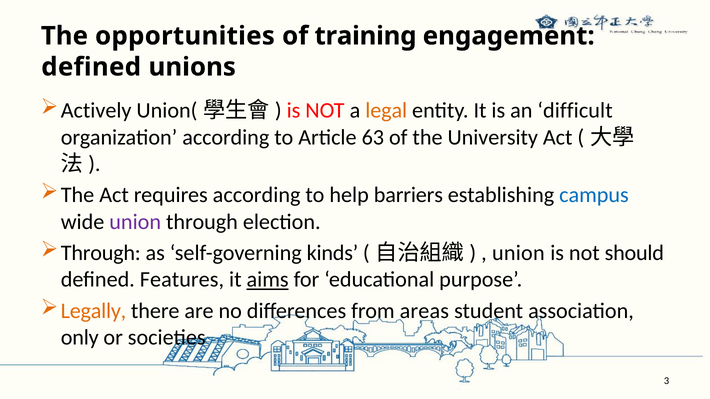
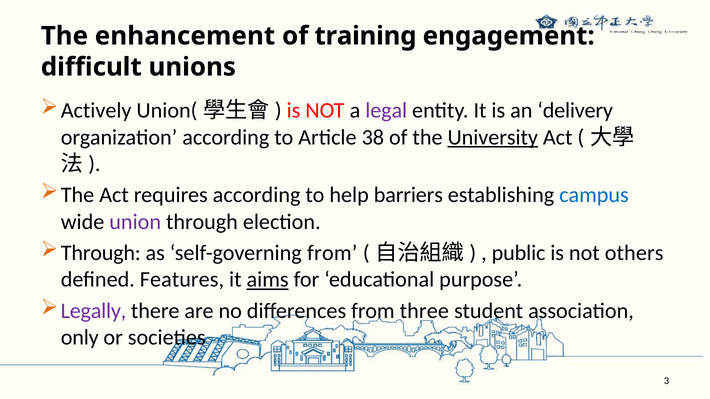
opportunities: opportunities -> enhancement
defined at (91, 67): defined -> difficult
legal colour: orange -> purple
difficult: difficult -> delivery
63: 63 -> 38
University underline: none -> present
self-governing kinds: kinds -> from
union at (518, 253): union -> public
should: should -> others
Legally colour: orange -> purple
areas: areas -> three
